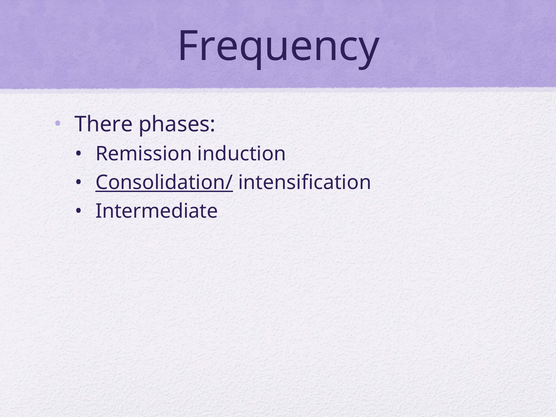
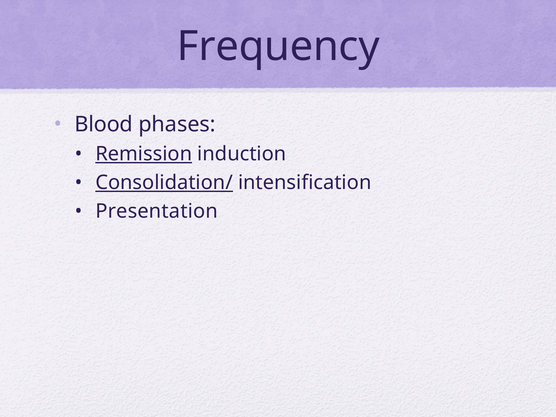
There: There -> Blood
Remission underline: none -> present
Intermediate: Intermediate -> Presentation
